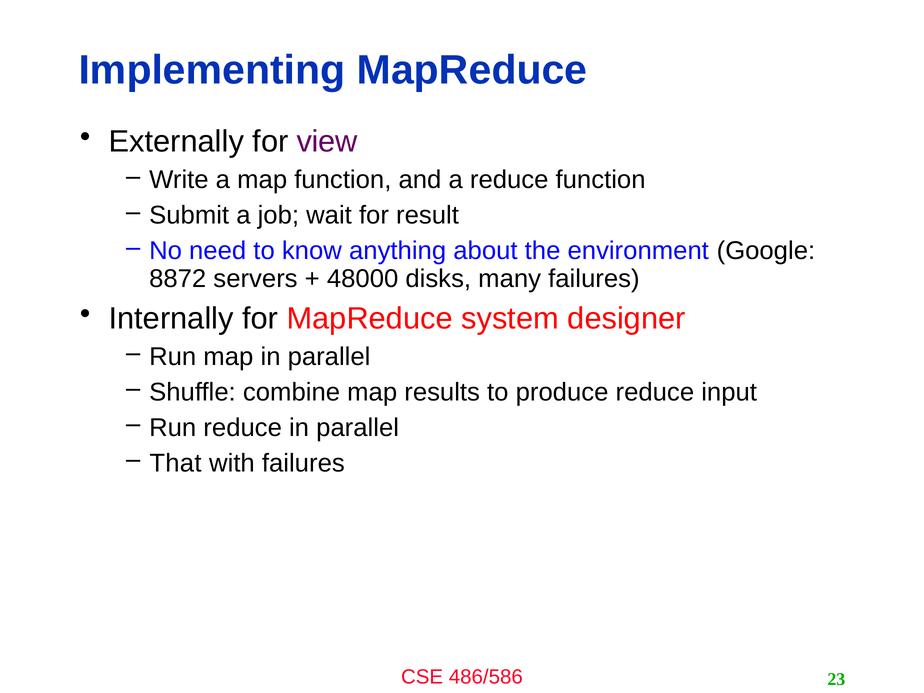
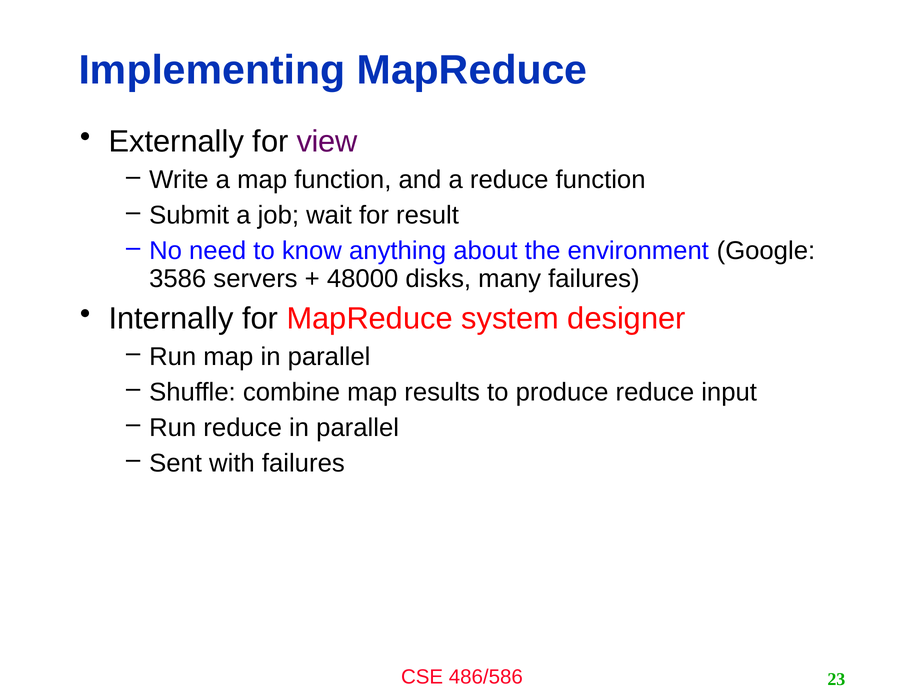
8872: 8872 -> 3586
That: That -> Sent
